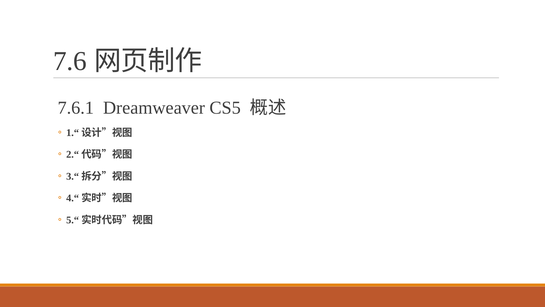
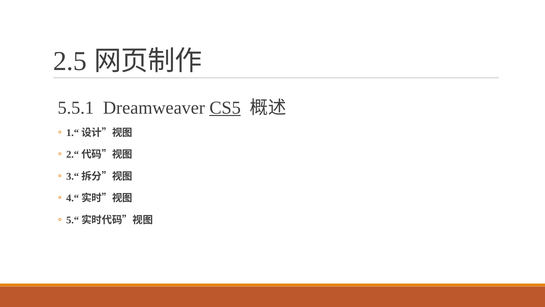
7.6: 7.6 -> 2.5
7.6.1: 7.6.1 -> 5.5.1
CS5 underline: none -> present
